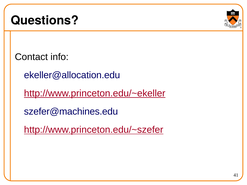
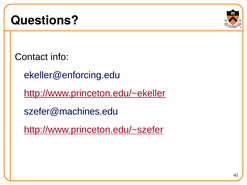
ekeller@allocation.edu: ekeller@allocation.edu -> ekeller@enforcing.edu
